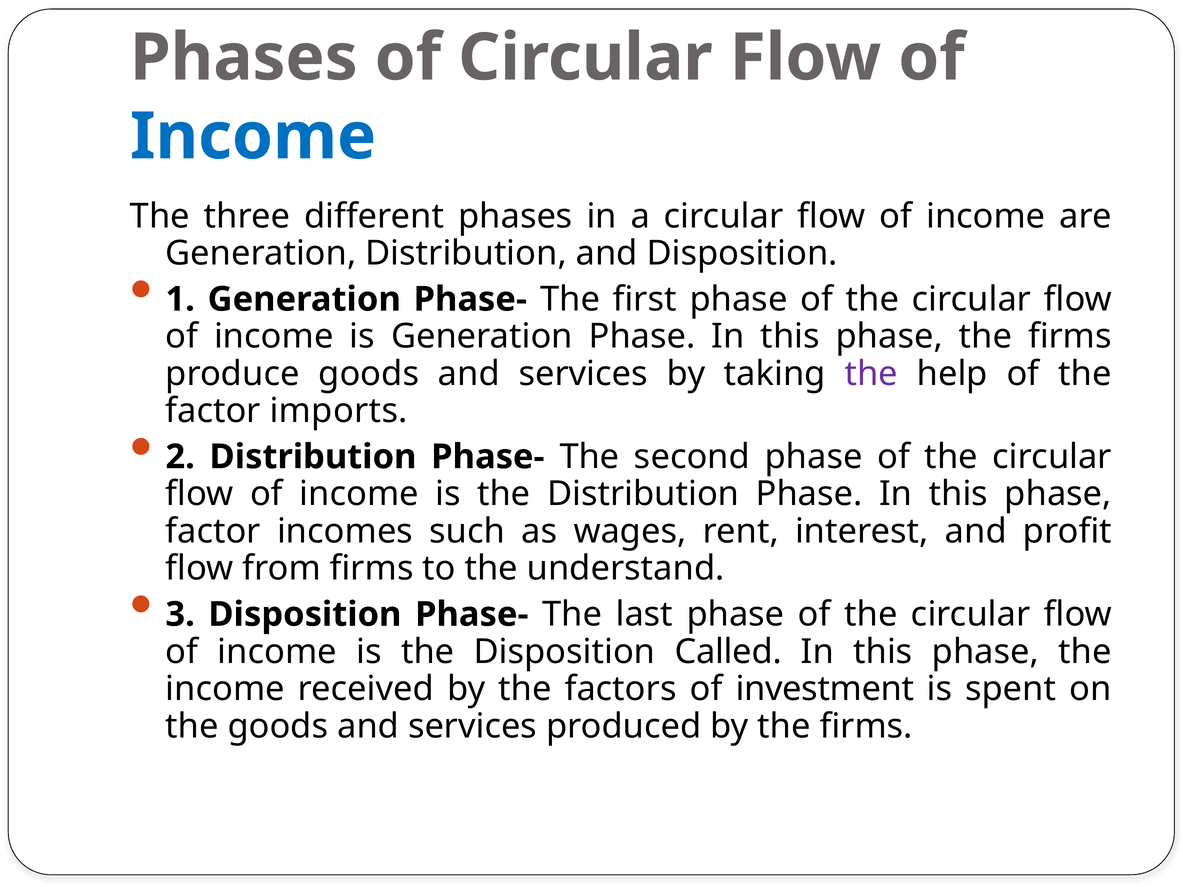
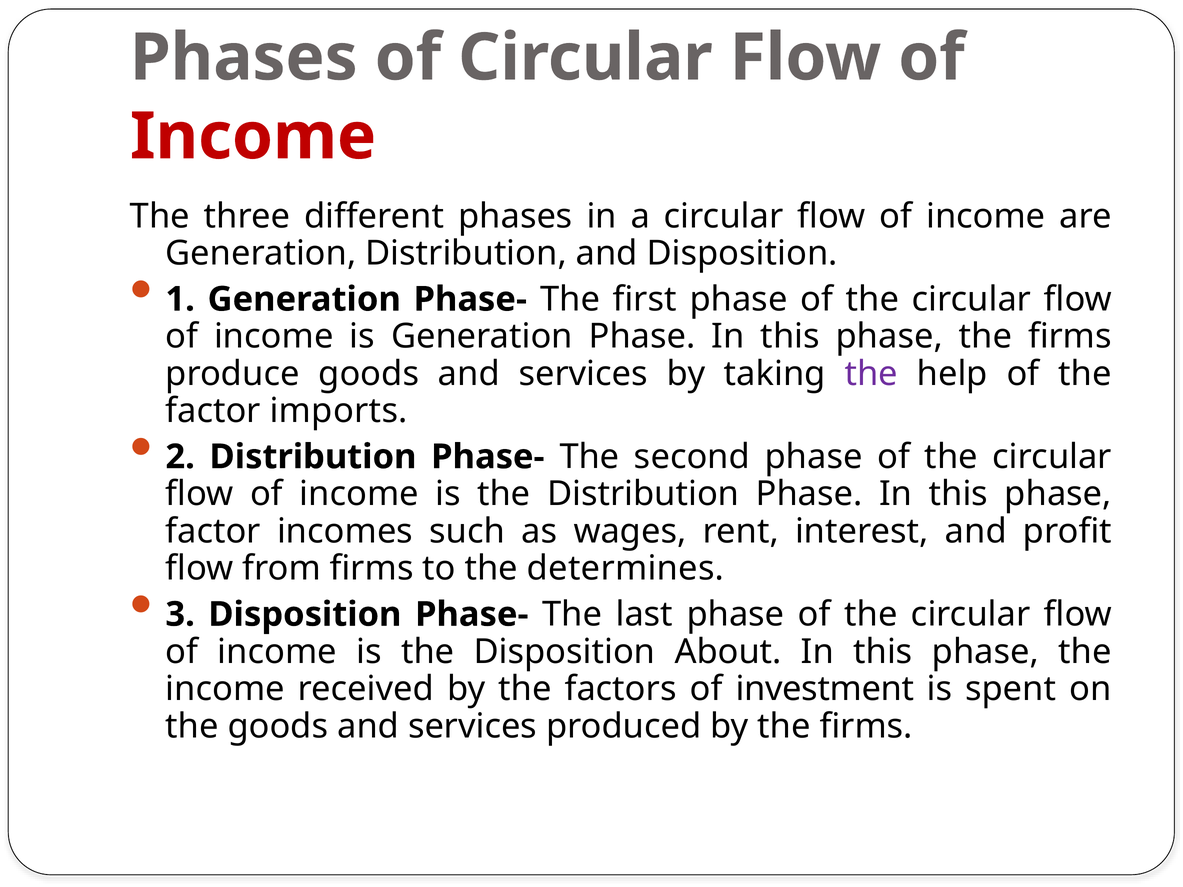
Income at (253, 137) colour: blue -> red
understand: understand -> determines
Called: Called -> About
